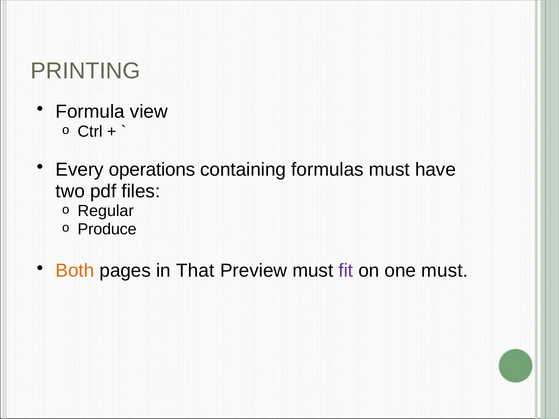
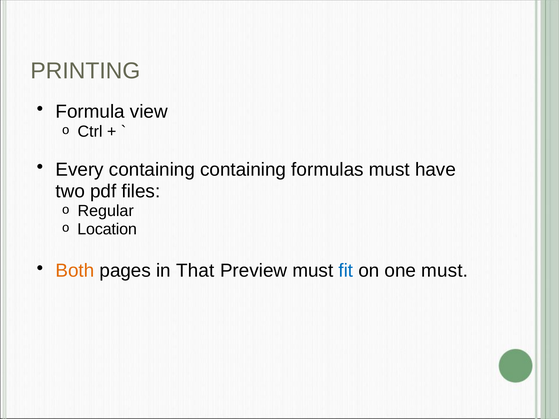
Every operations: operations -> containing
Produce: Produce -> Location
fit colour: purple -> blue
